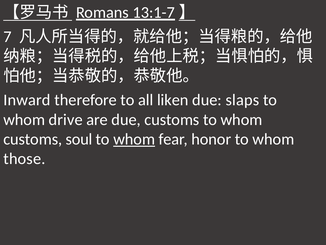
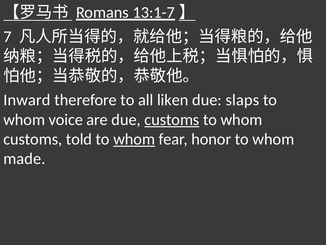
drive: drive -> voice
customs at (172, 119) underline: none -> present
soul: soul -> told
those: those -> made
